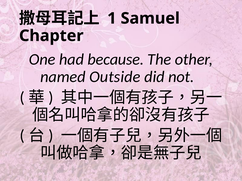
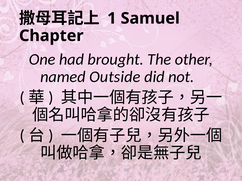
because: because -> brought
